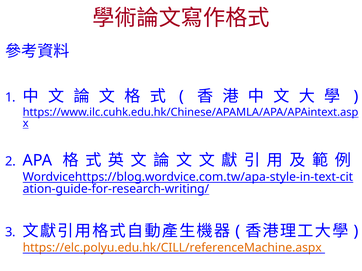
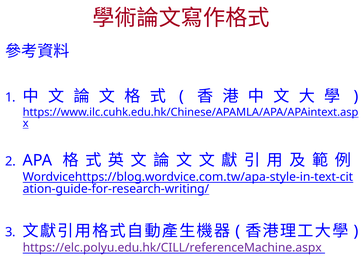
https://elc.polyu.edu.hk/CILL/referenceMachine.aspx colour: orange -> purple
